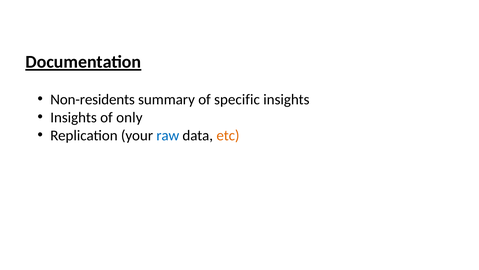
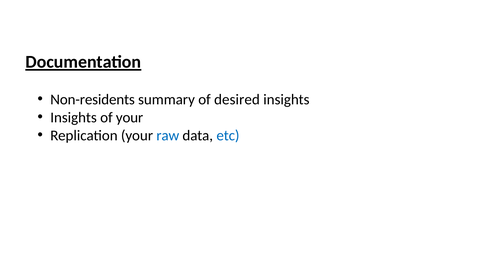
specific: specific -> desired
of only: only -> your
etc colour: orange -> blue
